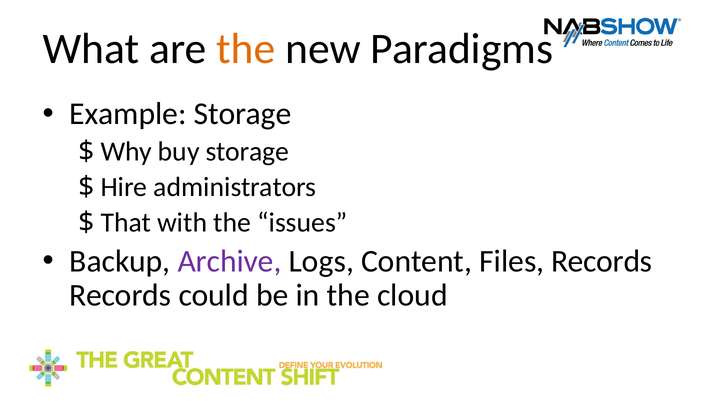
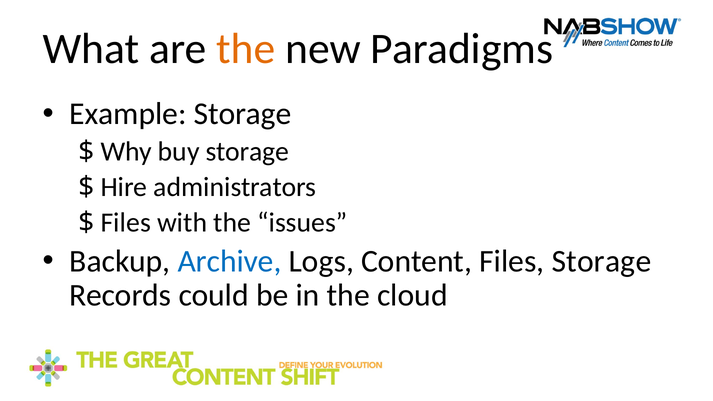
That at (126, 223): That -> Files
Archive colour: purple -> blue
Files Records: Records -> Storage
